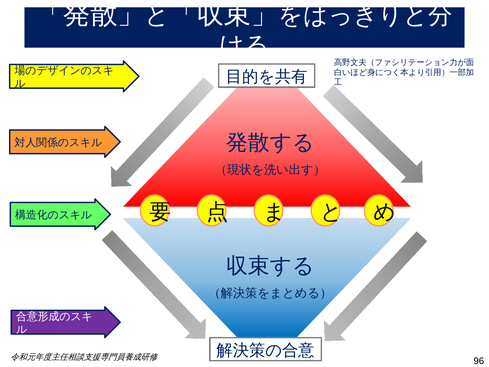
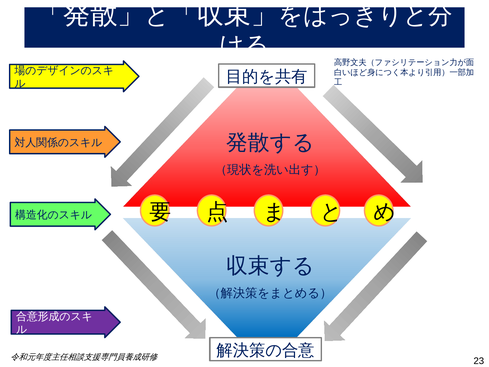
96: 96 -> 23
